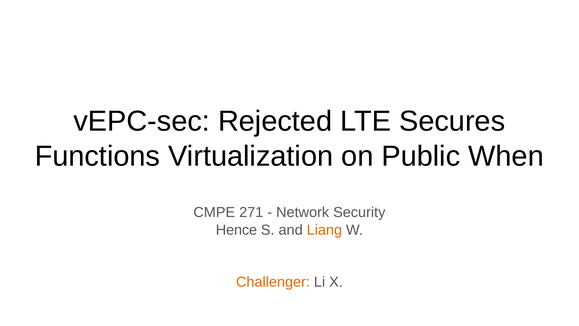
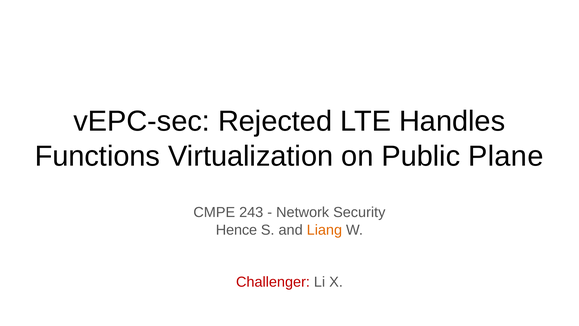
Secures: Secures -> Handles
When: When -> Plane
271: 271 -> 243
Challenger colour: orange -> red
